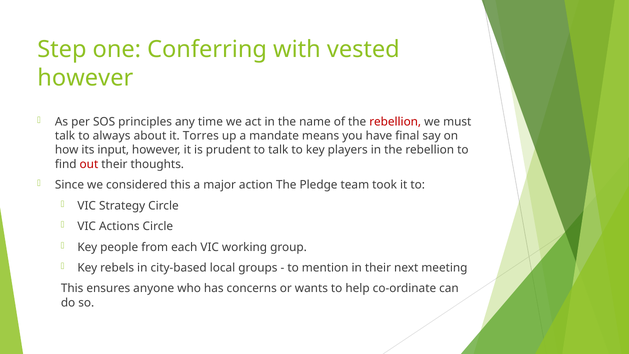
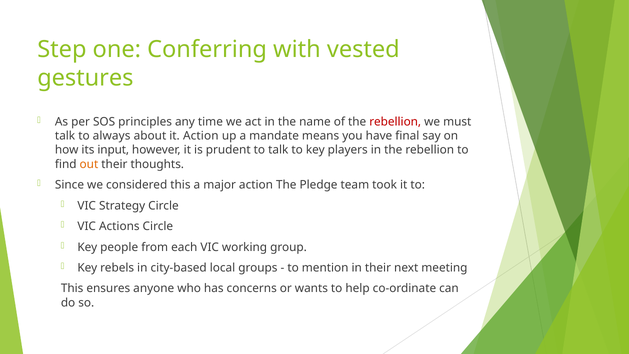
however at (85, 78): however -> gestures
it Torres: Torres -> Action
out colour: red -> orange
